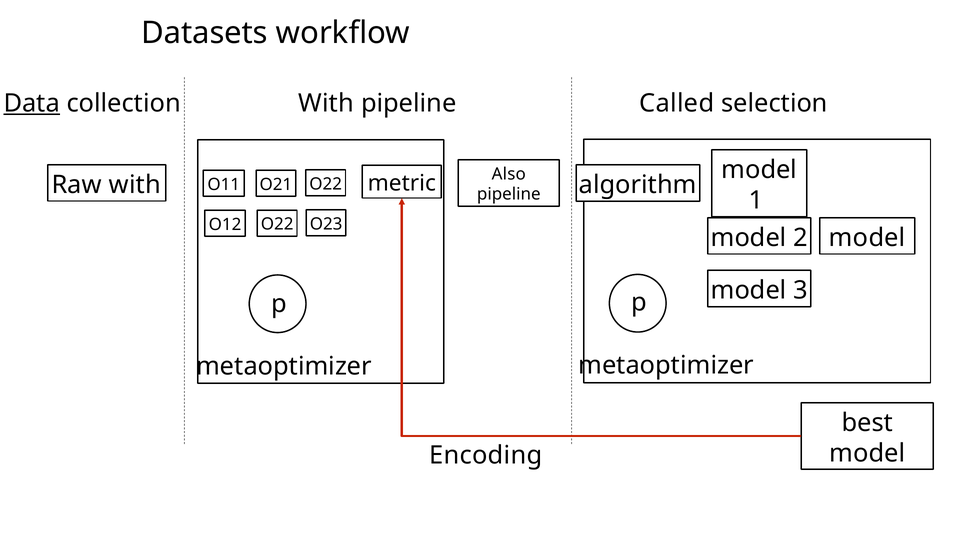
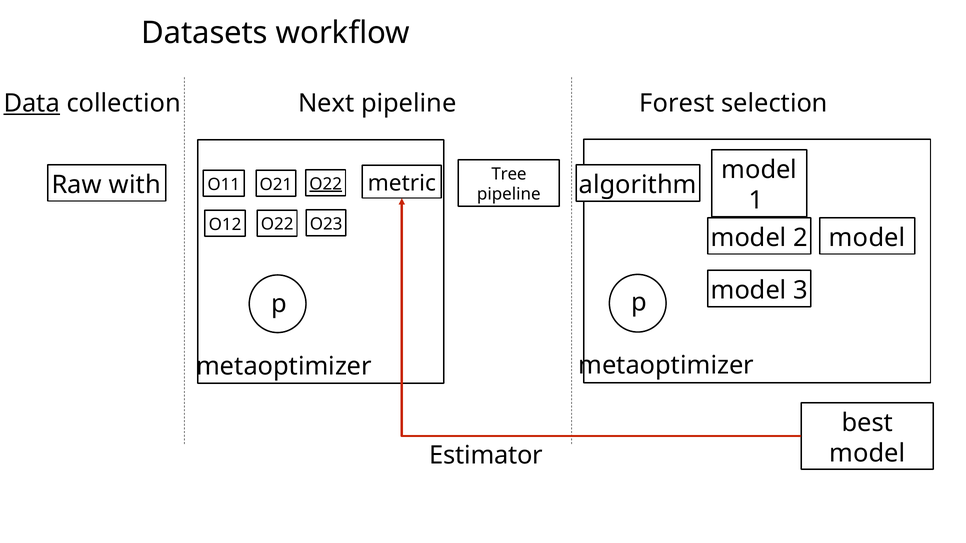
With at (326, 104): With -> Next
Called: Called -> Forest
Also: Also -> Tree
O22 at (326, 184) underline: none -> present
Encoding: Encoding -> Estimator
